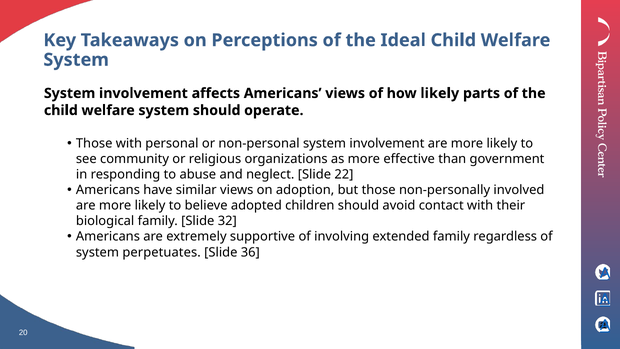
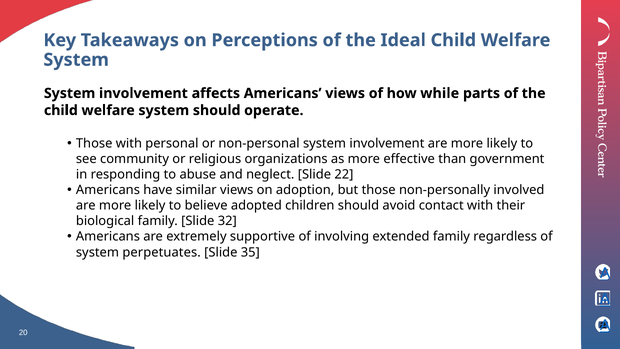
how likely: likely -> while
36: 36 -> 35
